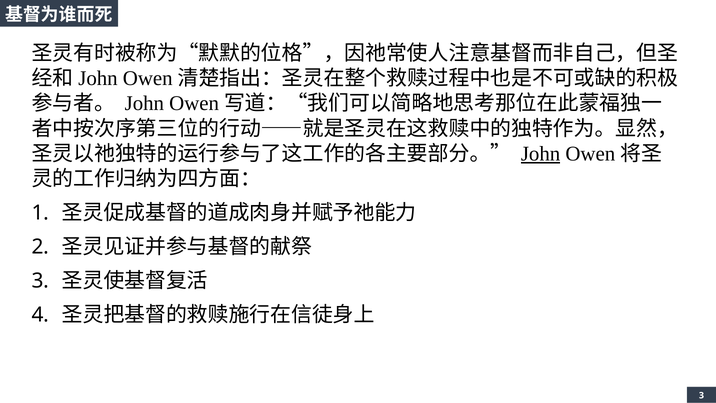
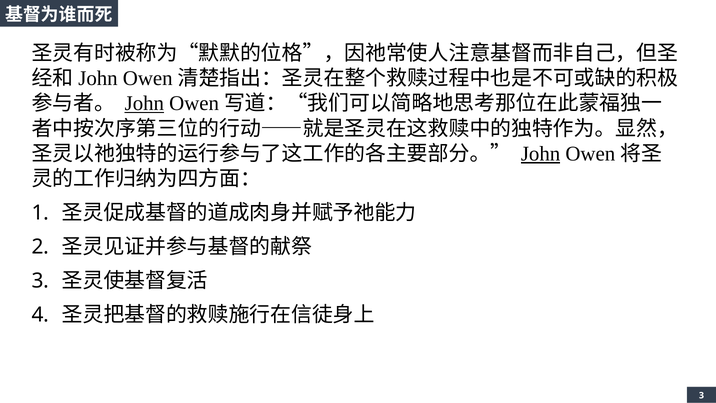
John at (144, 103) underline: none -> present
